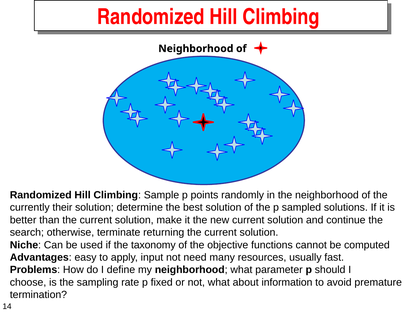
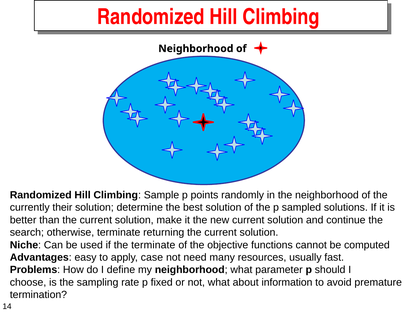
the taxonomy: taxonomy -> terminate
input: input -> case
